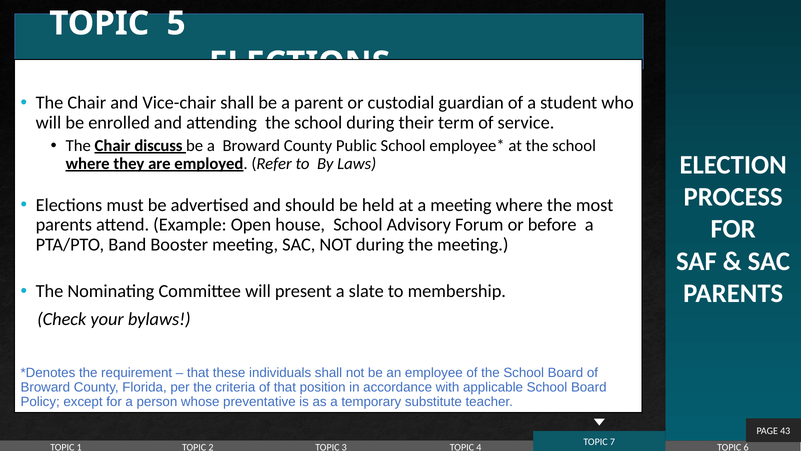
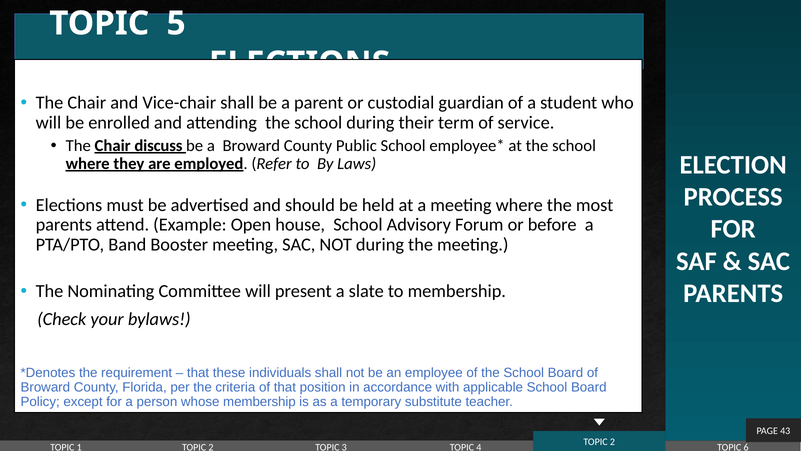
whose preventative: preventative -> membership
7 at (612, 442): 7 -> 2
